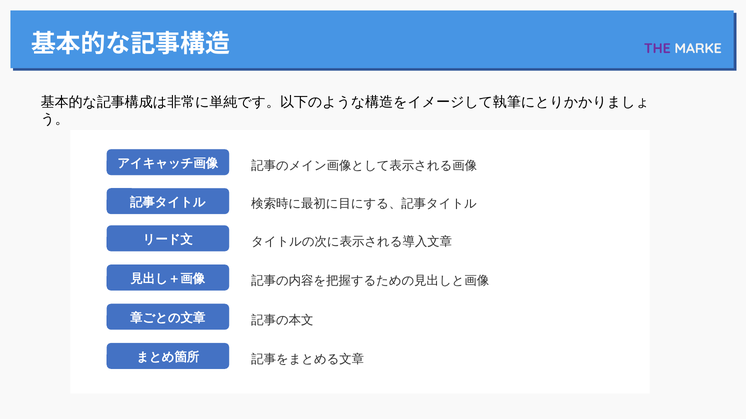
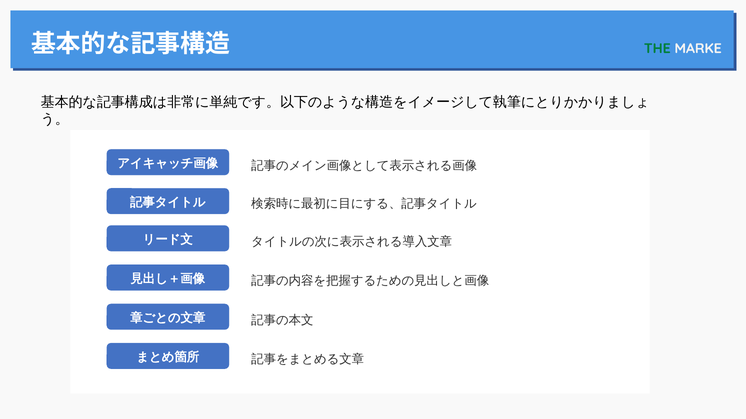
THE colour: purple -> green
